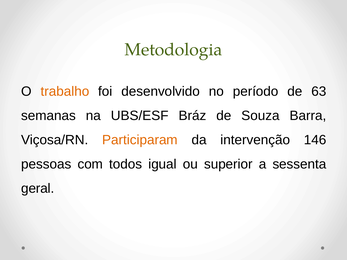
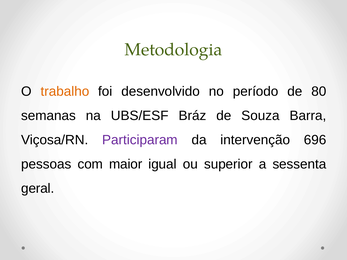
63: 63 -> 80
Participaram colour: orange -> purple
146: 146 -> 696
todos: todos -> maior
